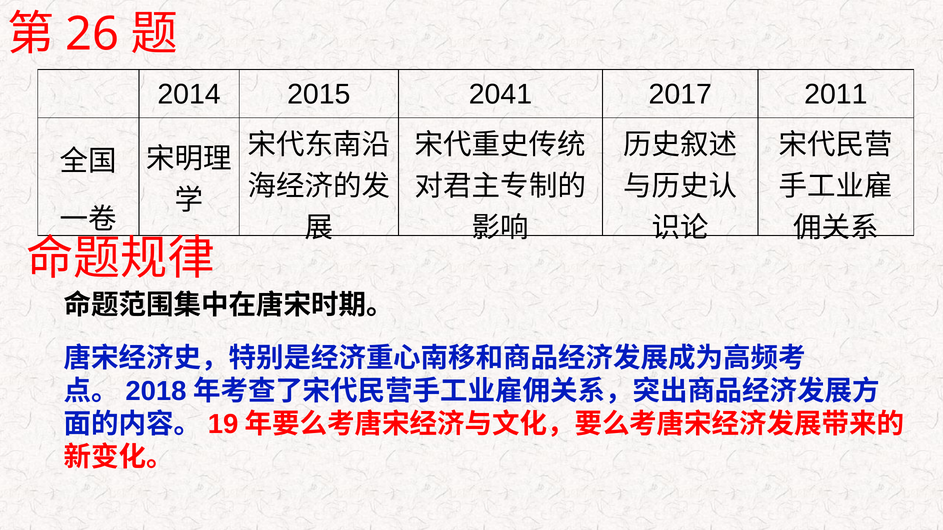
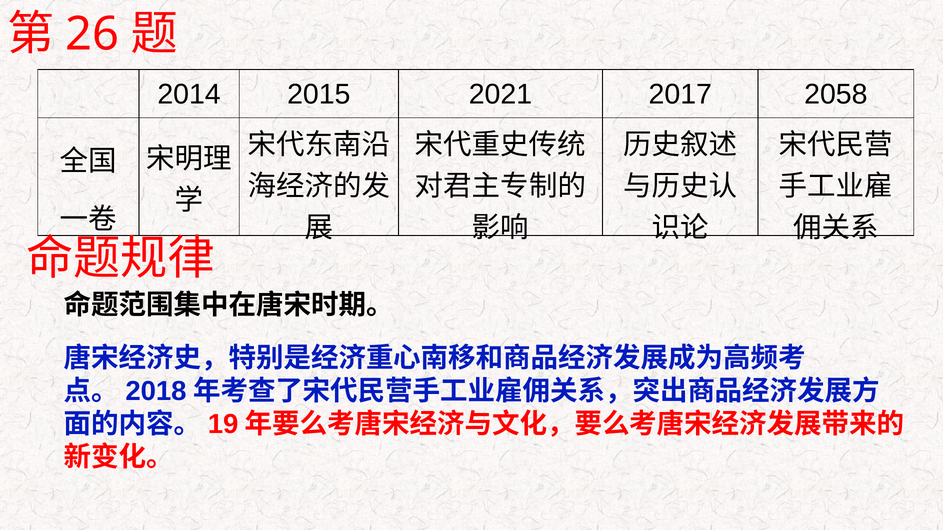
2041: 2041 -> 2021
2011: 2011 -> 2058
